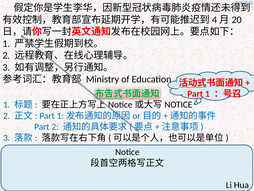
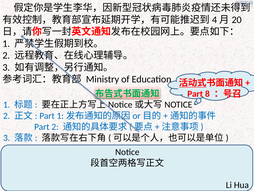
Part 1: 1 -> 8
